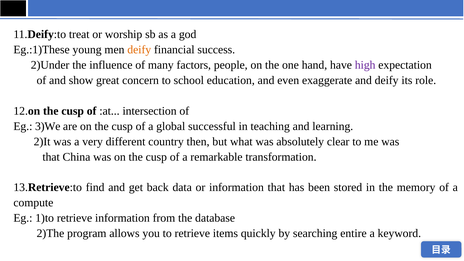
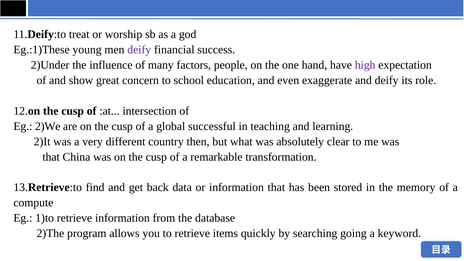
deify at (139, 50) colour: orange -> purple
3)We: 3)We -> 2)We
entire: entire -> going
